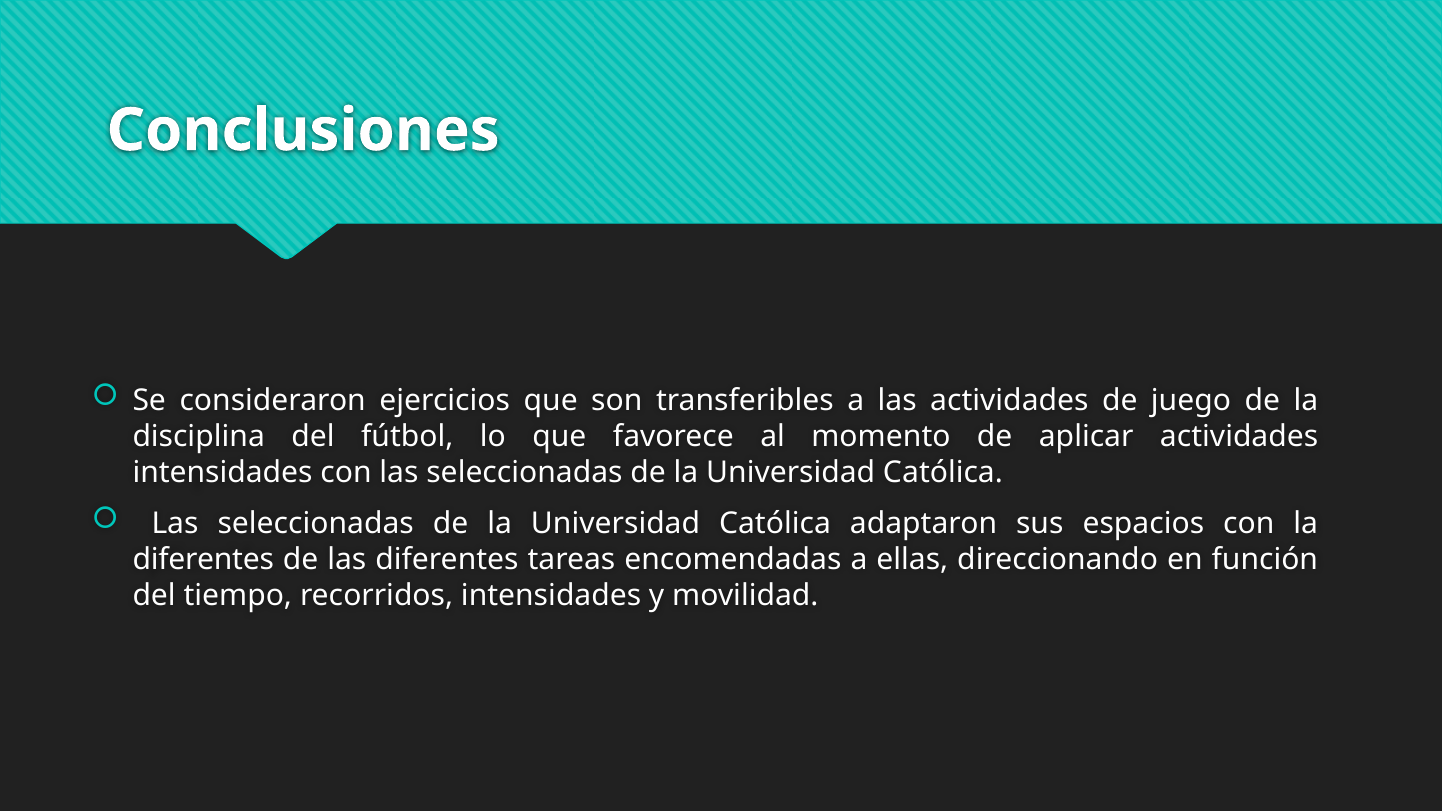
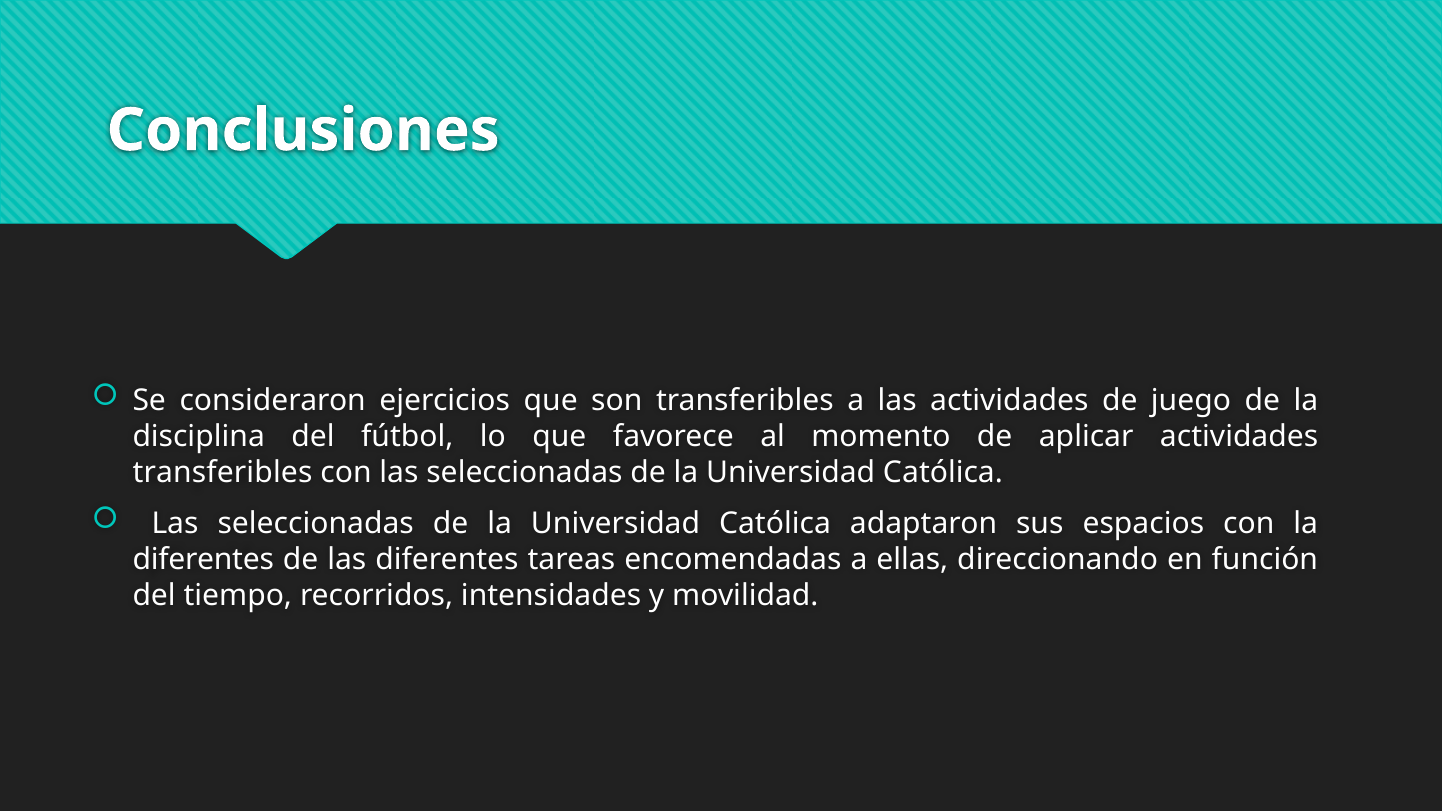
intensidades at (223, 473): intensidades -> transferibles
